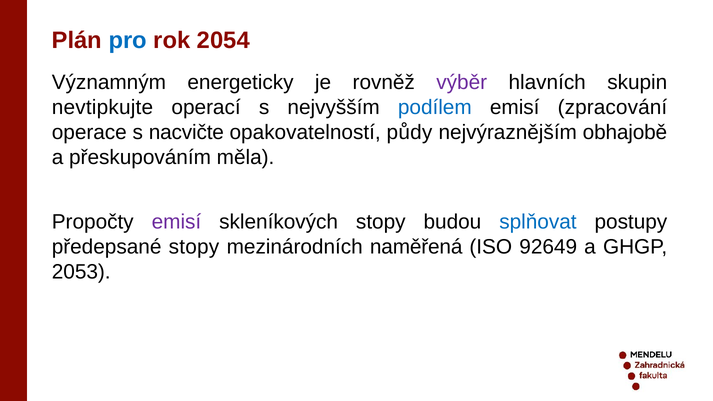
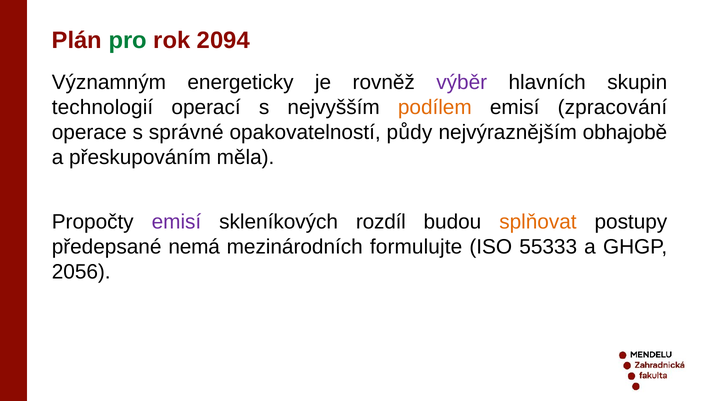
pro colour: blue -> green
2054: 2054 -> 2094
nevtipkujte: nevtipkujte -> technologií
podílem colour: blue -> orange
nacvičte: nacvičte -> správné
skleníkových stopy: stopy -> rozdíl
splňovat colour: blue -> orange
předepsané stopy: stopy -> nemá
naměřená: naměřená -> formulujte
92649: 92649 -> 55333
2053: 2053 -> 2056
